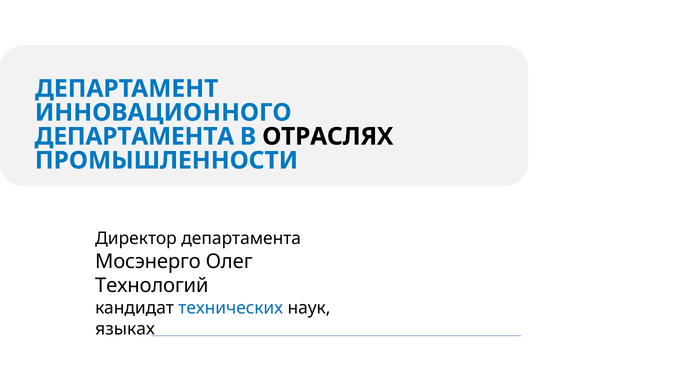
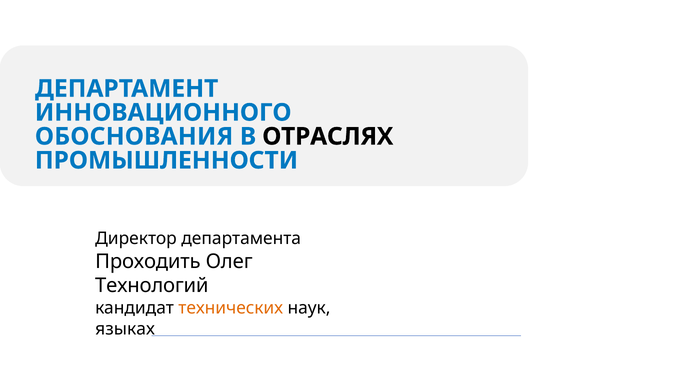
ДЕПАРТАМЕНТА at (134, 136): ДЕПАРТАМЕНТА -> ОБОСНОВАНИЯ
Мосэнерго: Мосэнерго -> Проходить
технических colour: blue -> orange
